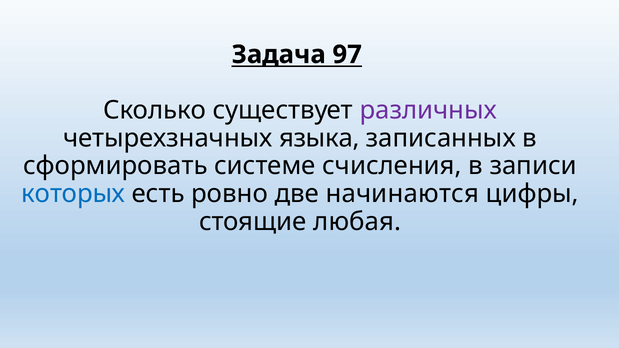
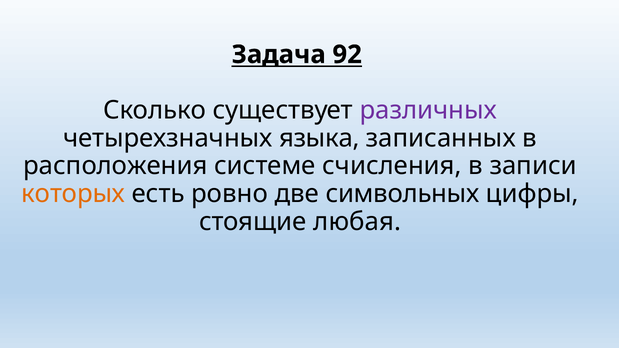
97: 97 -> 92
сформировать: сформировать -> расположения
которых colour: blue -> orange
начинаются: начинаются -> символьных
